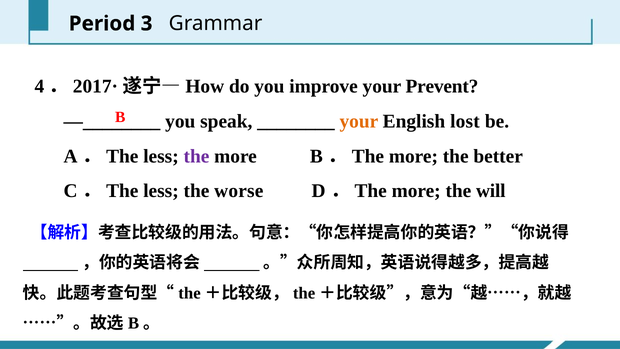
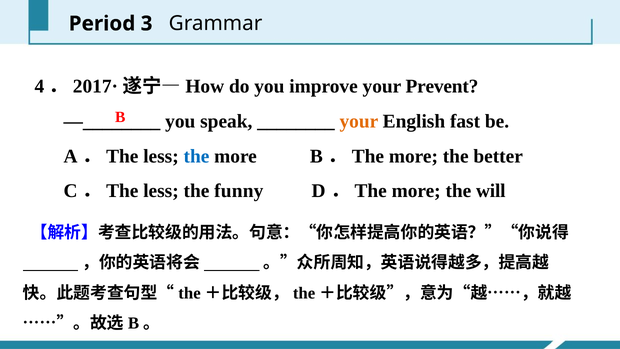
lost: lost -> fast
the at (196, 156) colour: purple -> blue
worse: worse -> funny
